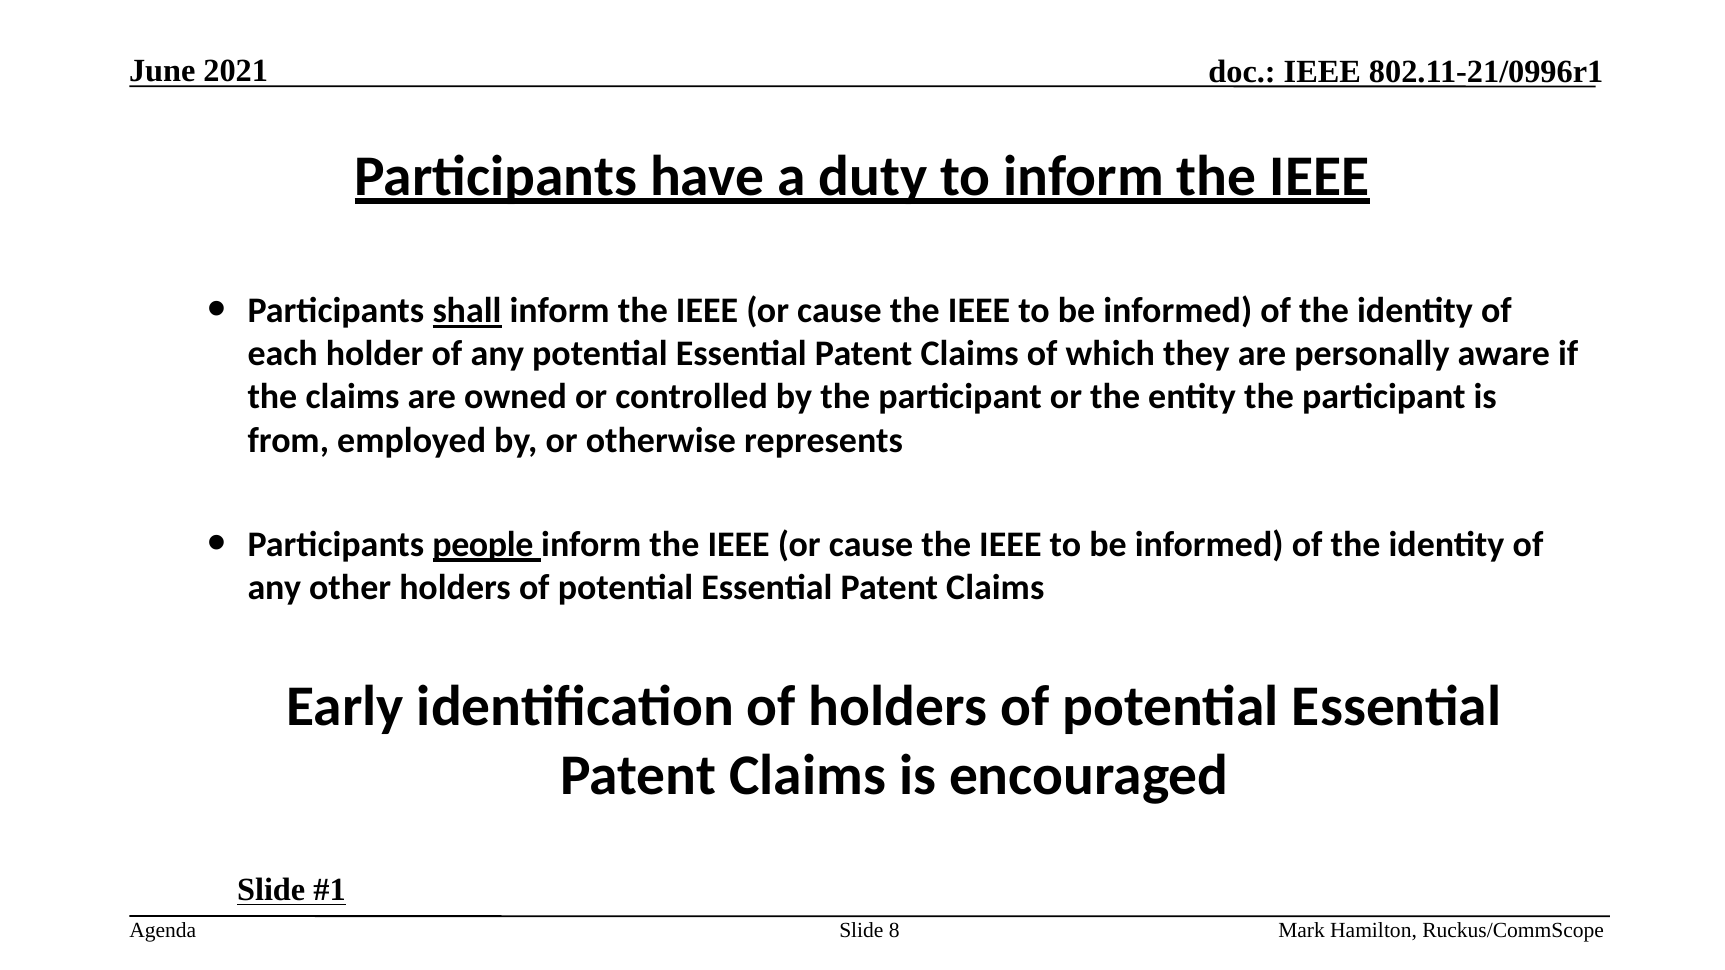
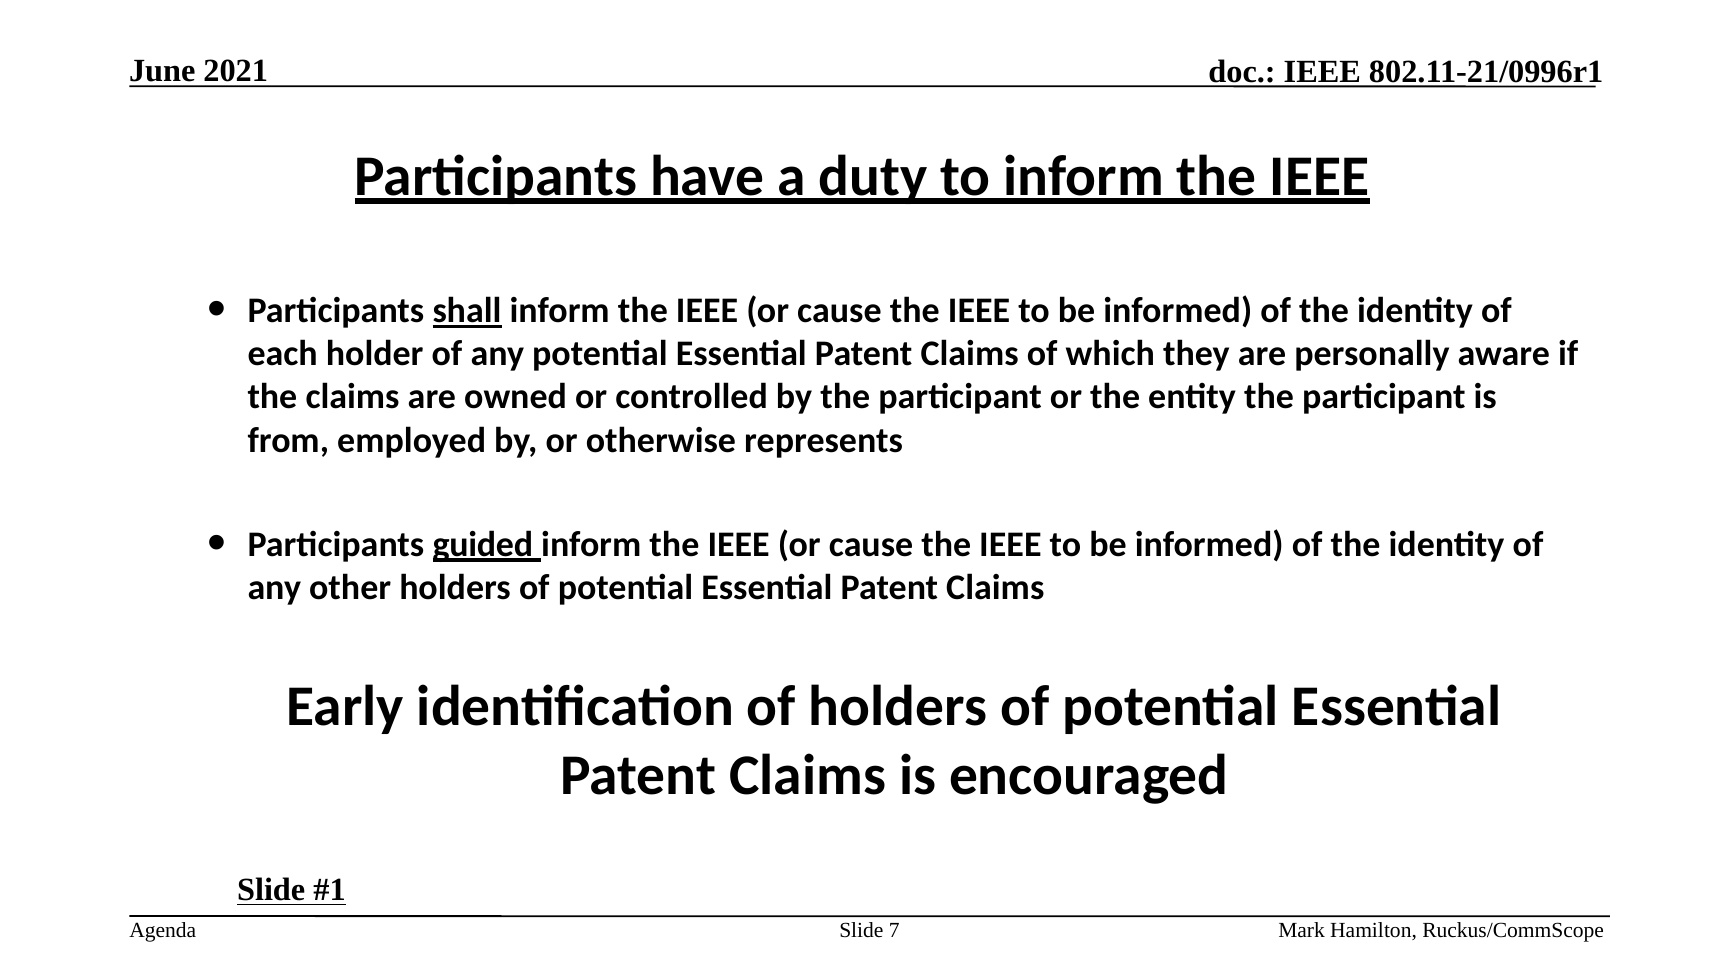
people: people -> guided
8: 8 -> 7
